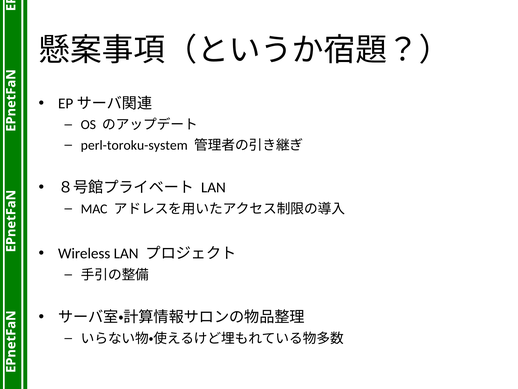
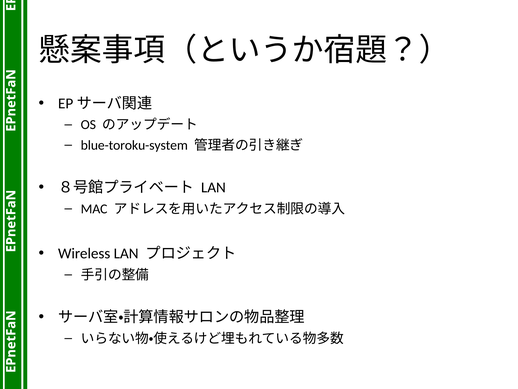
perl-toroku-system: perl-toroku-system -> blue-toroku-system
